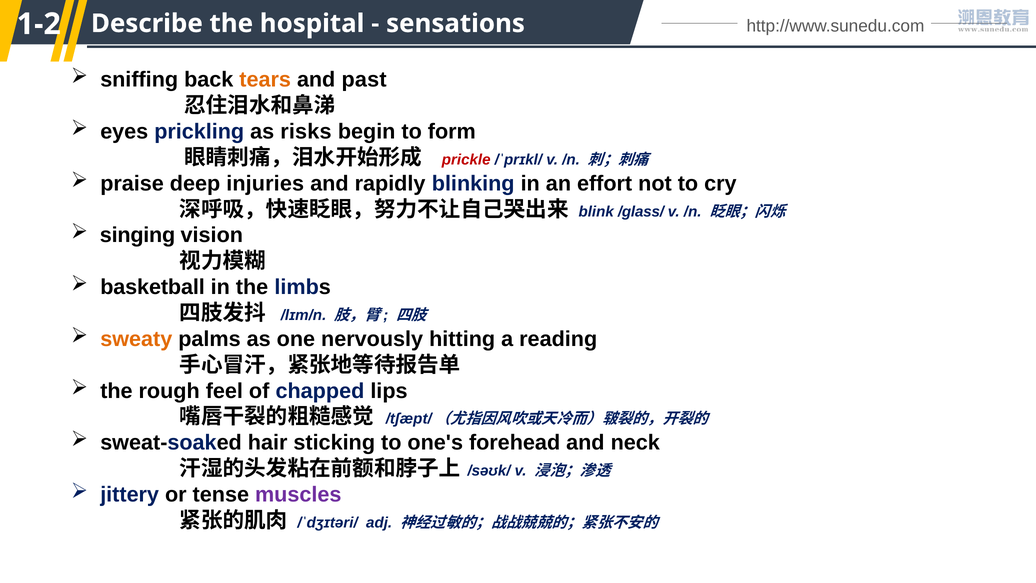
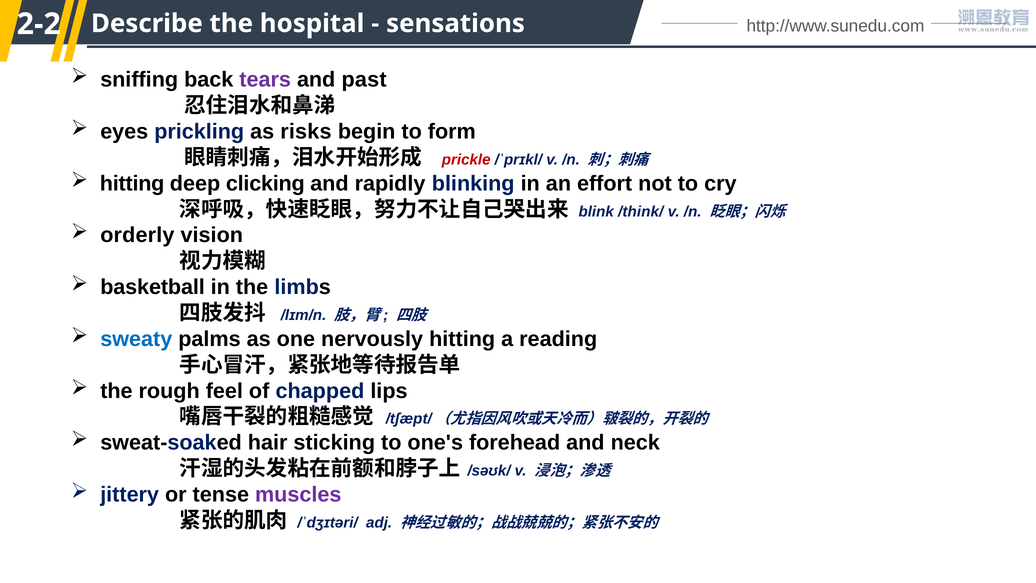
1-2: 1-2 -> 2-2
tears colour: orange -> purple
praise at (132, 183): praise -> hitting
injuries: injuries -> clicking
/glass/: /glass/ -> /think/
singing: singing -> orderly
sweaty colour: orange -> blue
